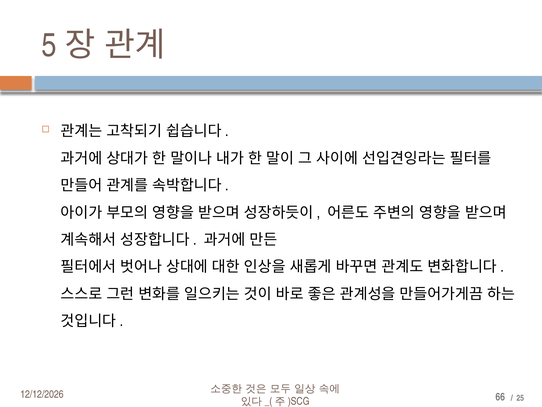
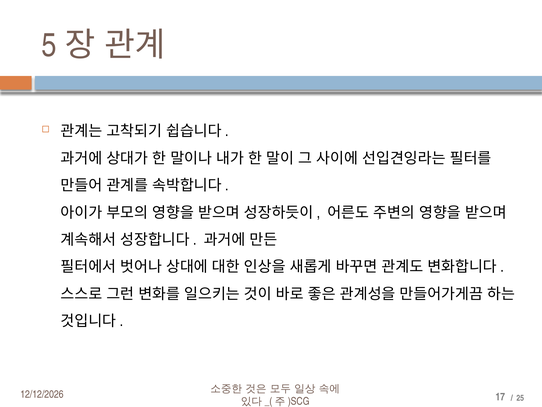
66: 66 -> 17
